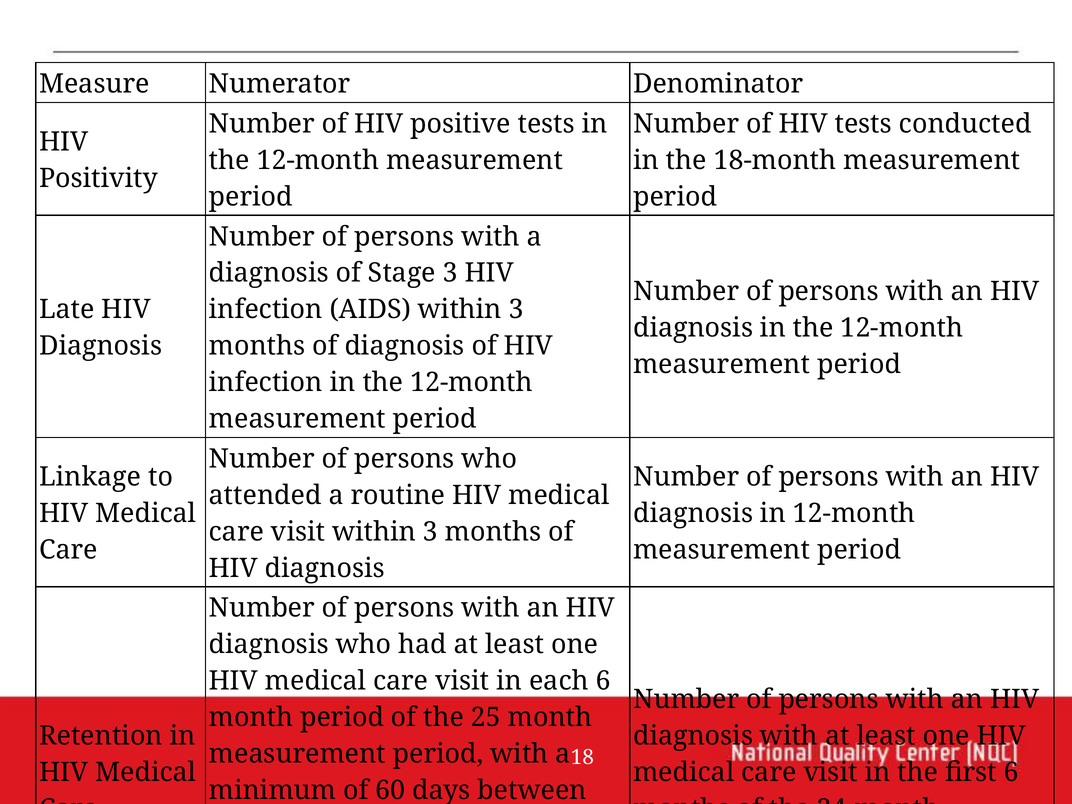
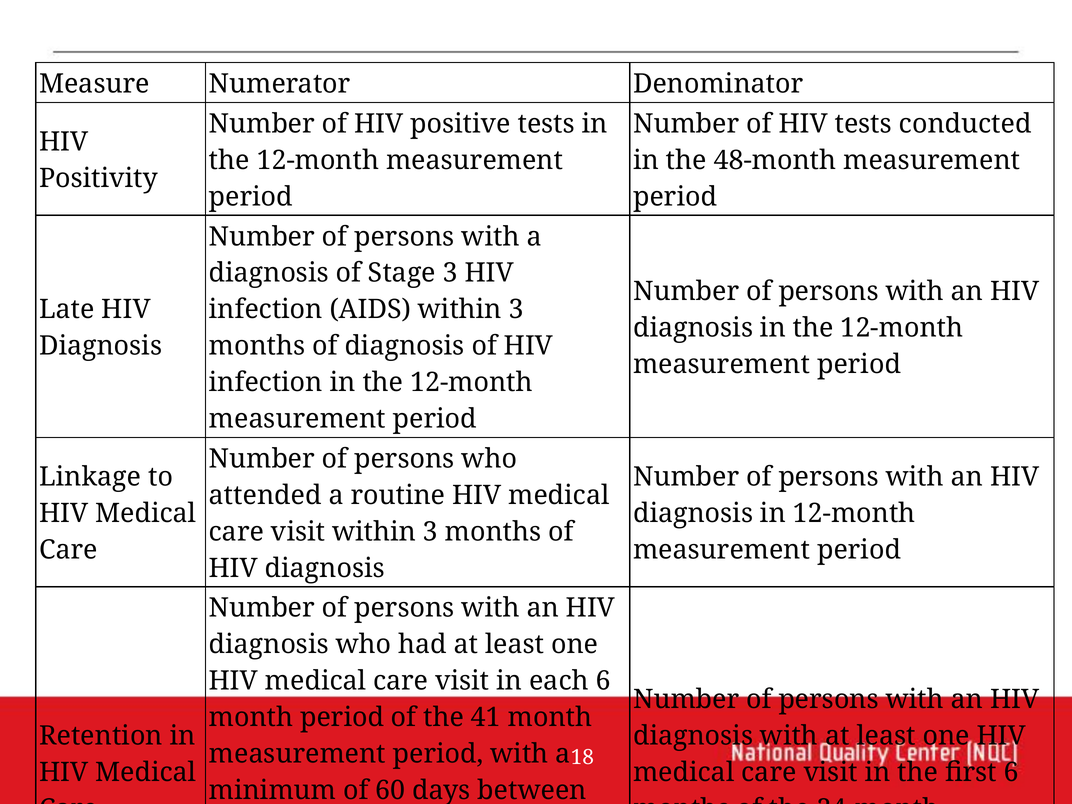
18-month: 18-month -> 48-month
25: 25 -> 41
